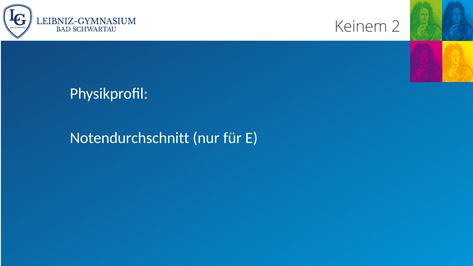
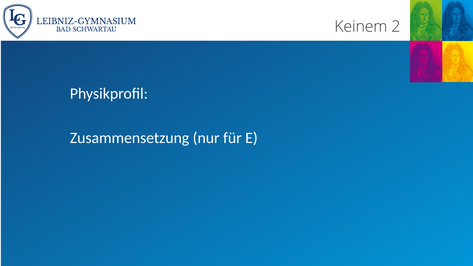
Notendurchschnitt: Notendurchschnitt -> Zusammensetzung
